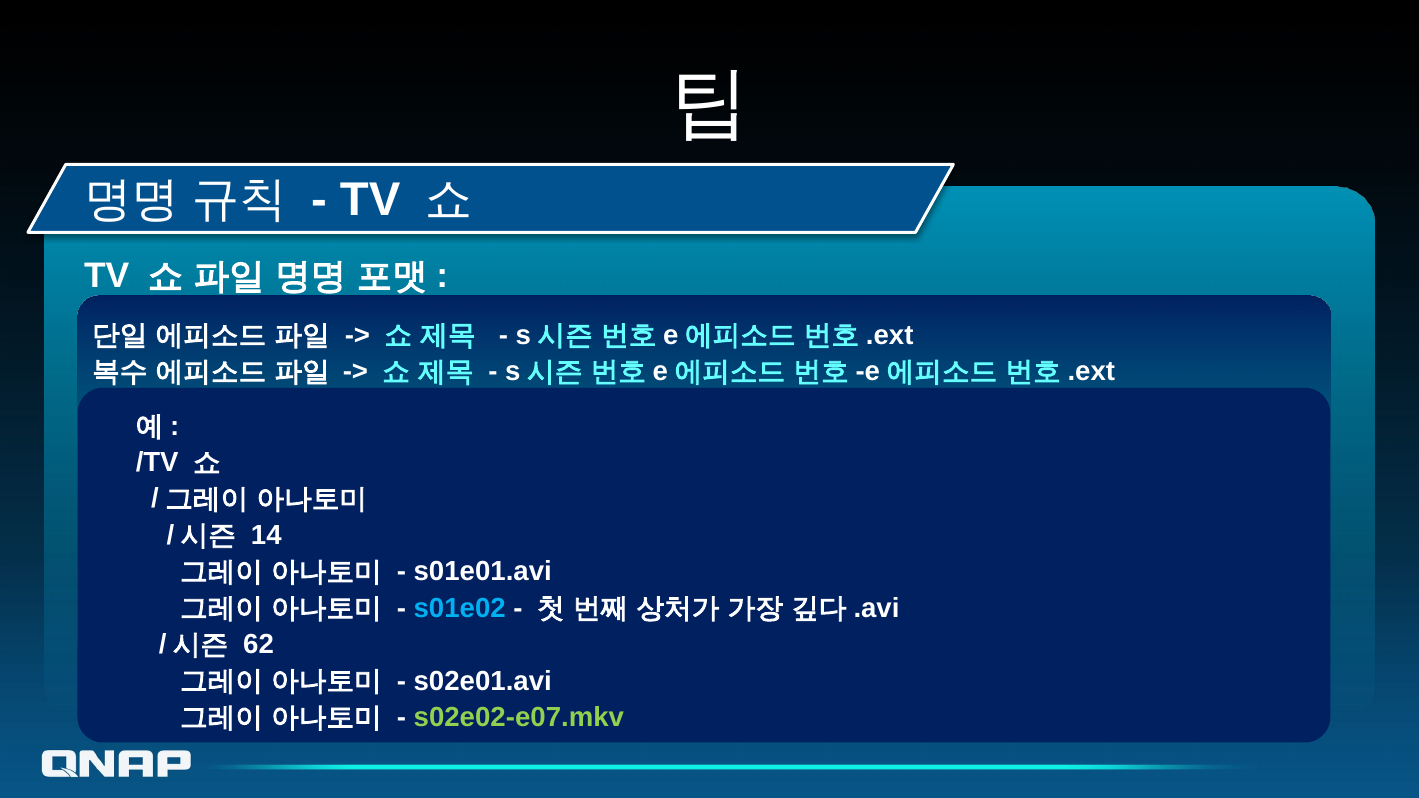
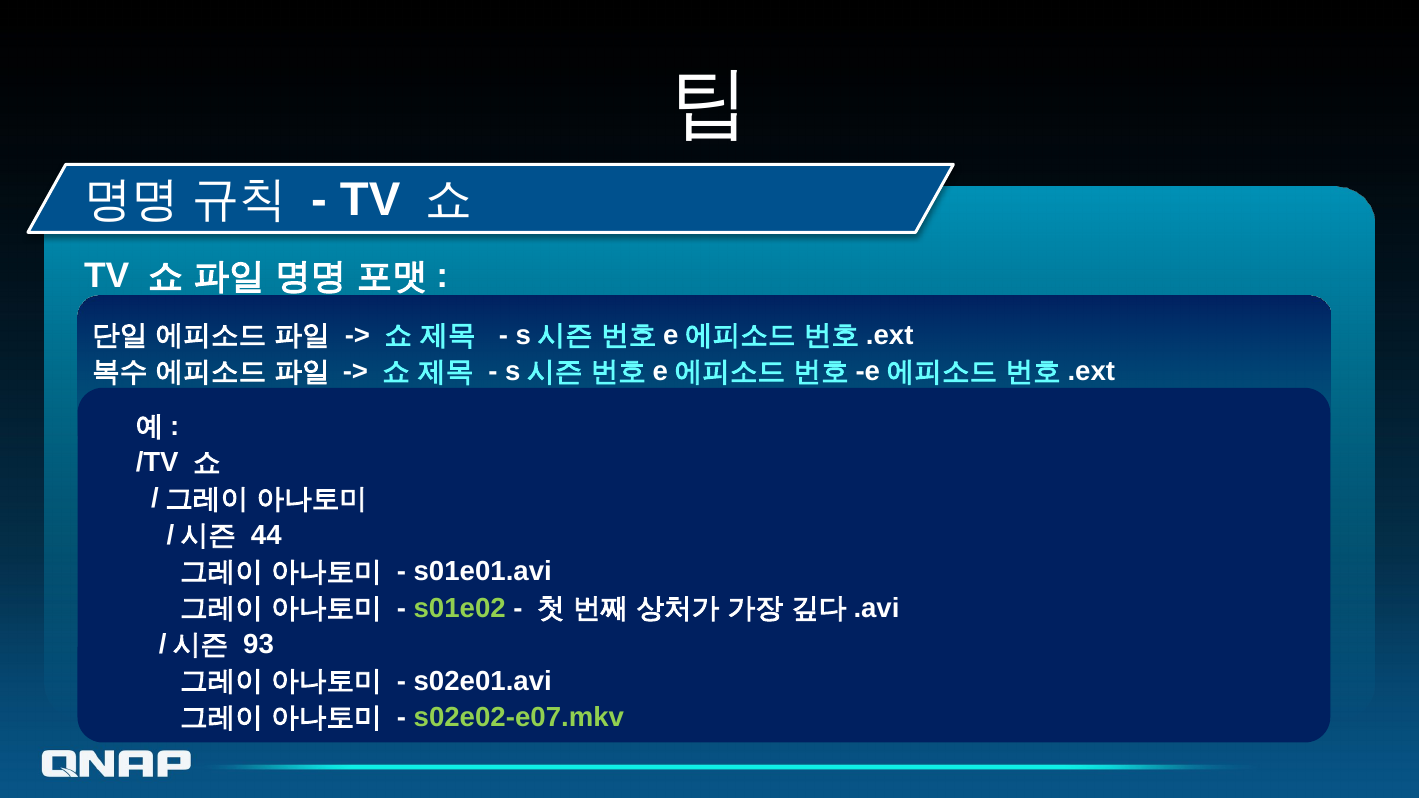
14: 14 -> 44
s01e02 colour: light blue -> light green
62: 62 -> 93
